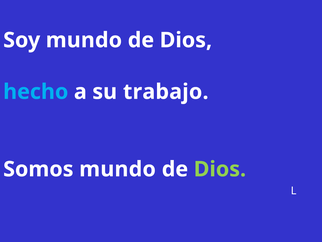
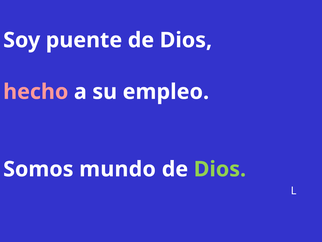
Soy mundo: mundo -> puente
hecho colour: light blue -> pink
trabajo: trabajo -> empleo
